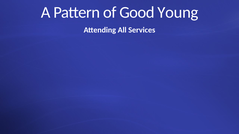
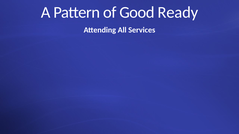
Young: Young -> Ready
